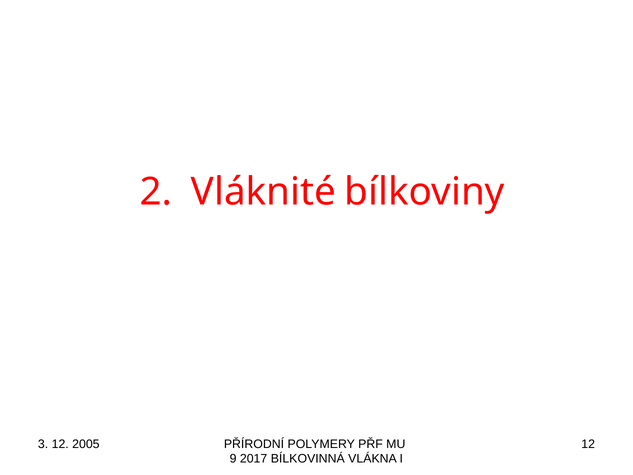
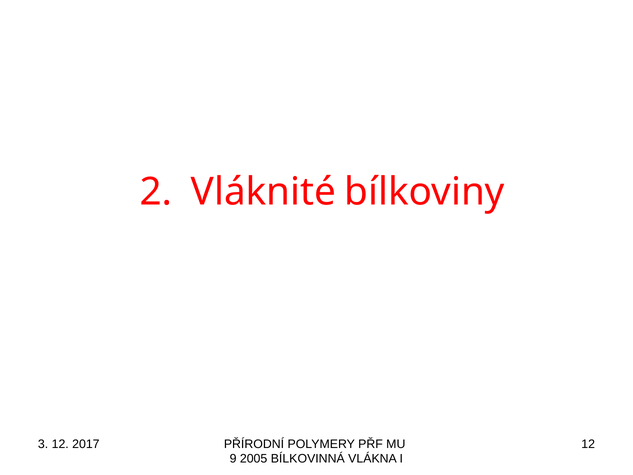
2005: 2005 -> 2017
2017: 2017 -> 2005
